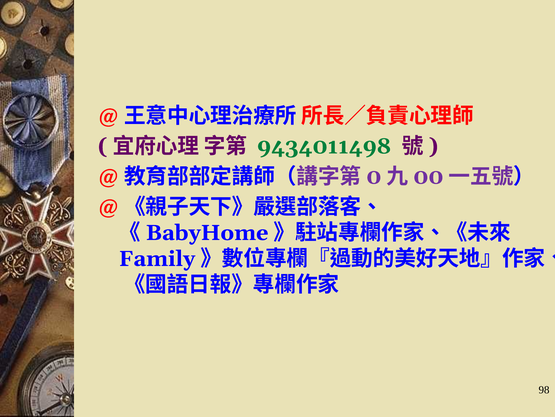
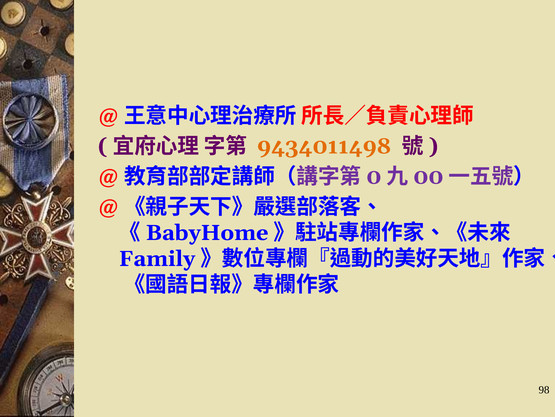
9434011498 colour: green -> orange
